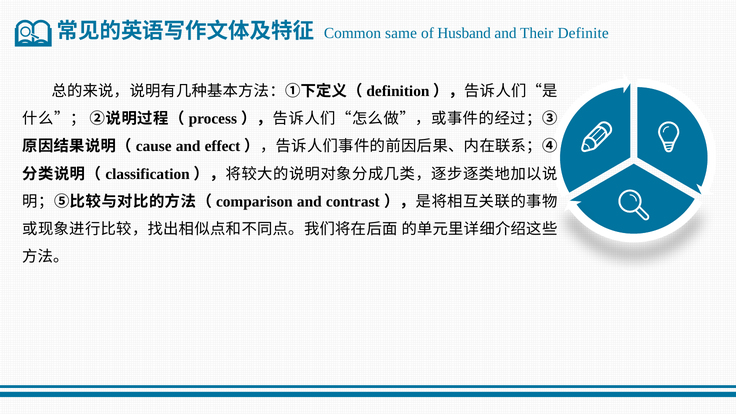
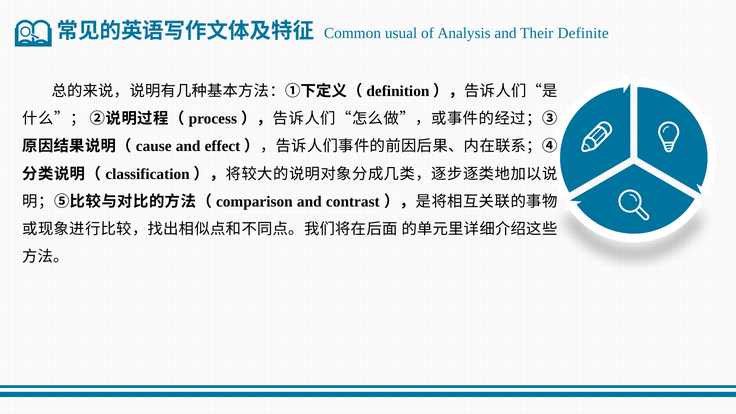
same: same -> usual
Husband: Husband -> Analysis
